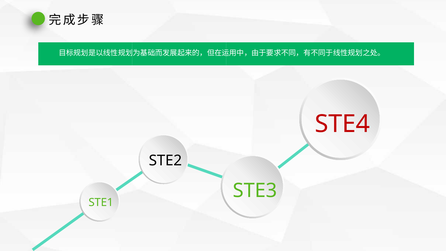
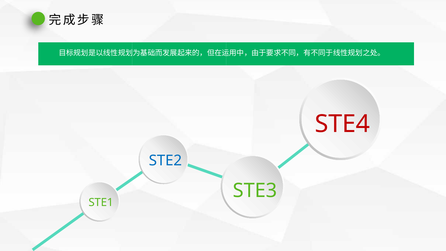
STE2 colour: black -> blue
